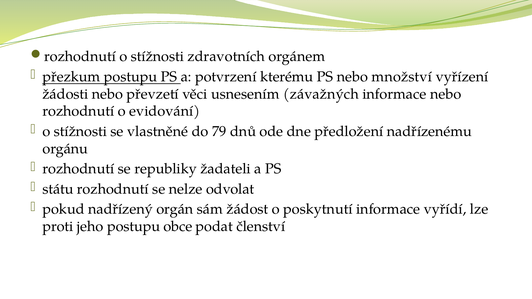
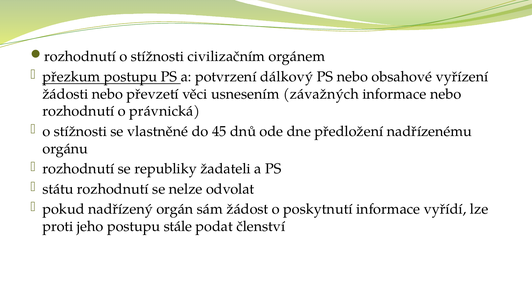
zdravotních: zdravotních -> civilizačním
kterému: kterému -> dálkový
množství: množství -> obsahové
evidování: evidování -> právnická
79: 79 -> 45
obce: obce -> stále
